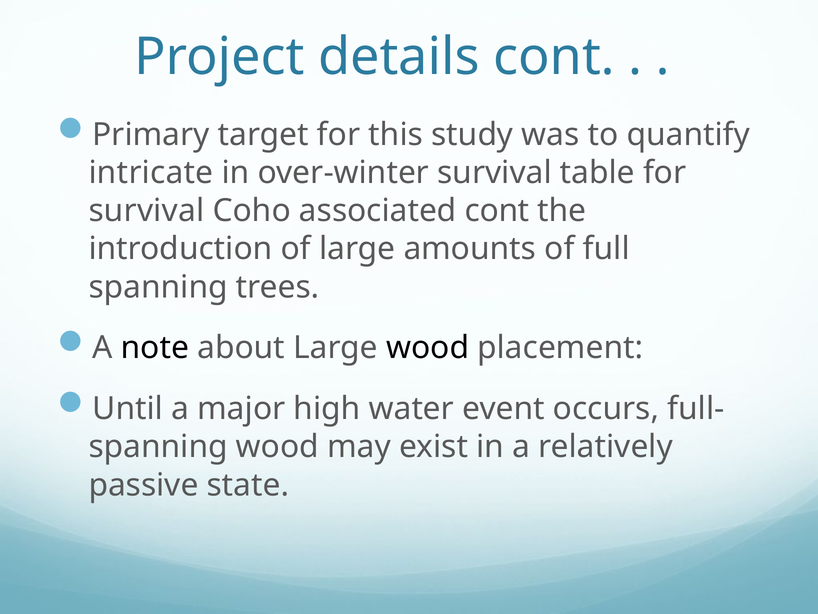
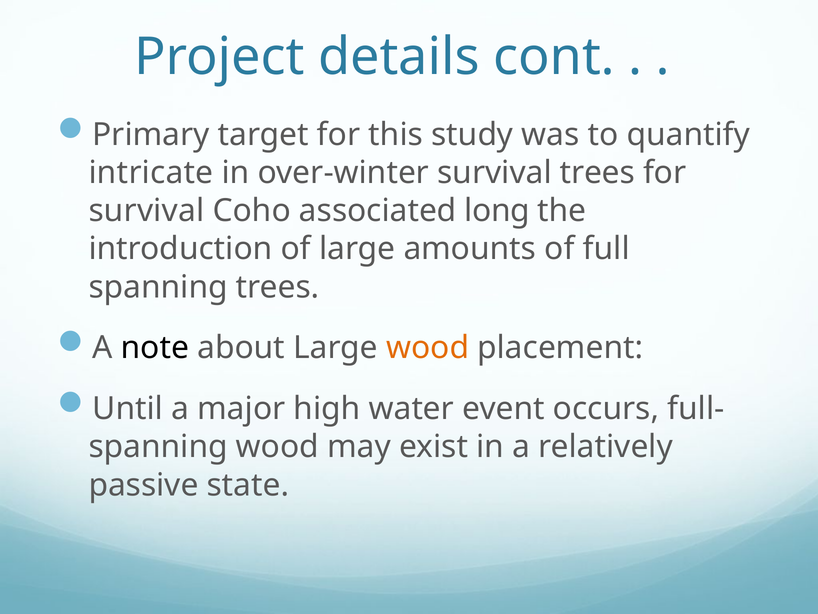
survival table: table -> trees
associated cont: cont -> long
wood at (428, 348) colour: black -> orange
